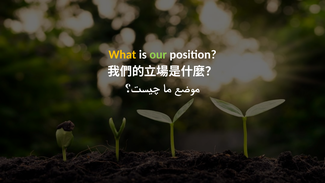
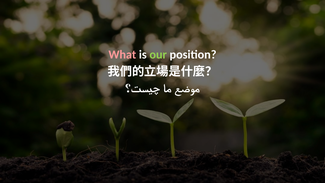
What colour: yellow -> pink
